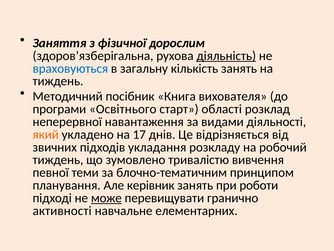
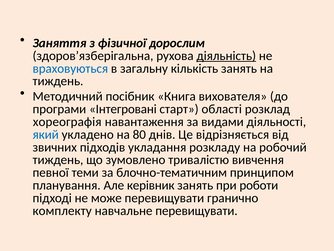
Освітнього: Освітнього -> Інтегровані
неперервної: неперервної -> хореографія
який colour: orange -> blue
17: 17 -> 80
може underline: present -> none
активності: активності -> комплекту
навчальне елементарних: елементарних -> перевищувати
